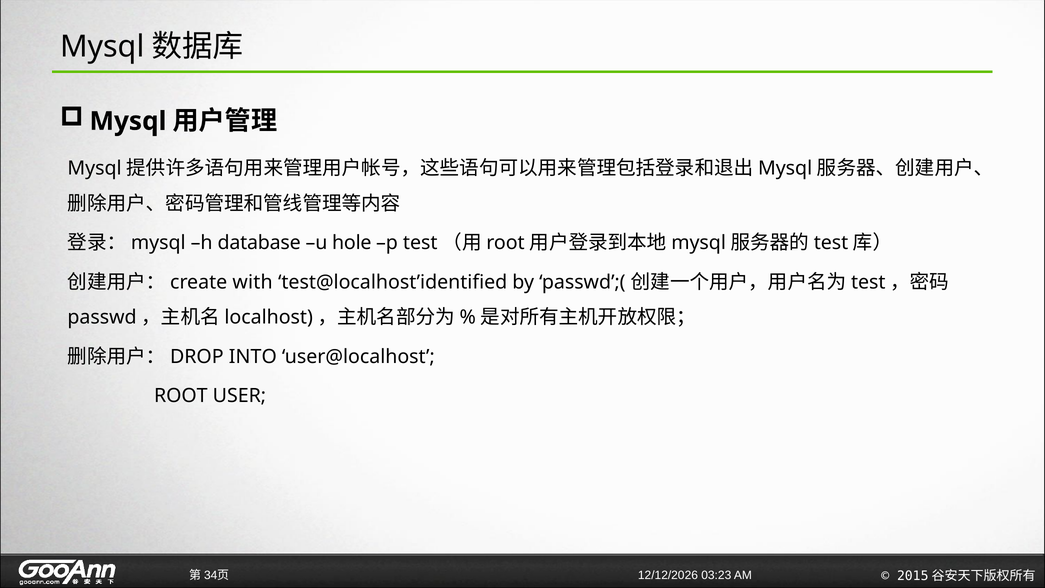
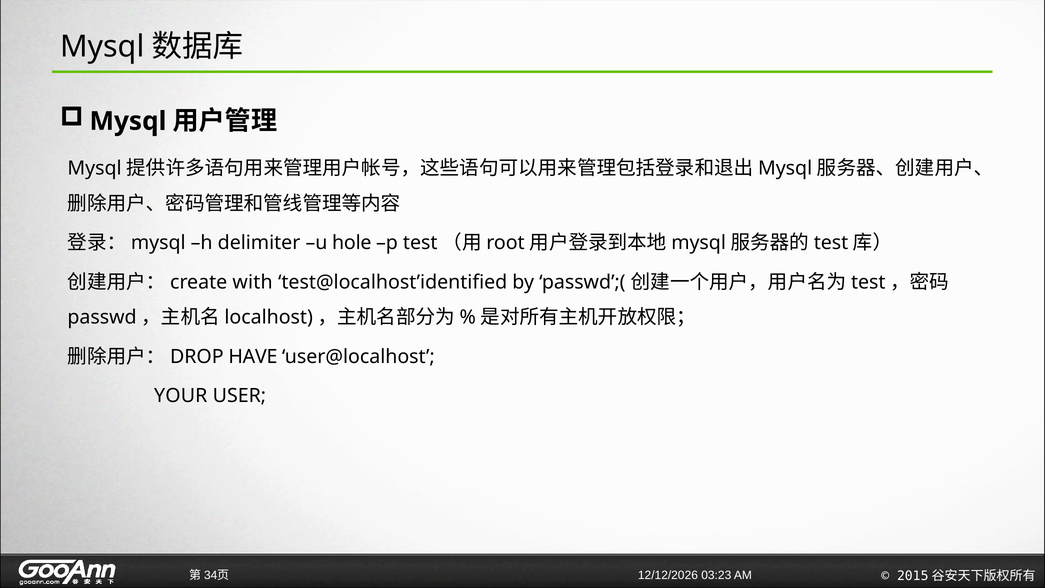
database: database -> delimiter
INTO: INTO -> HAVE
ROOT: ROOT -> YOUR
